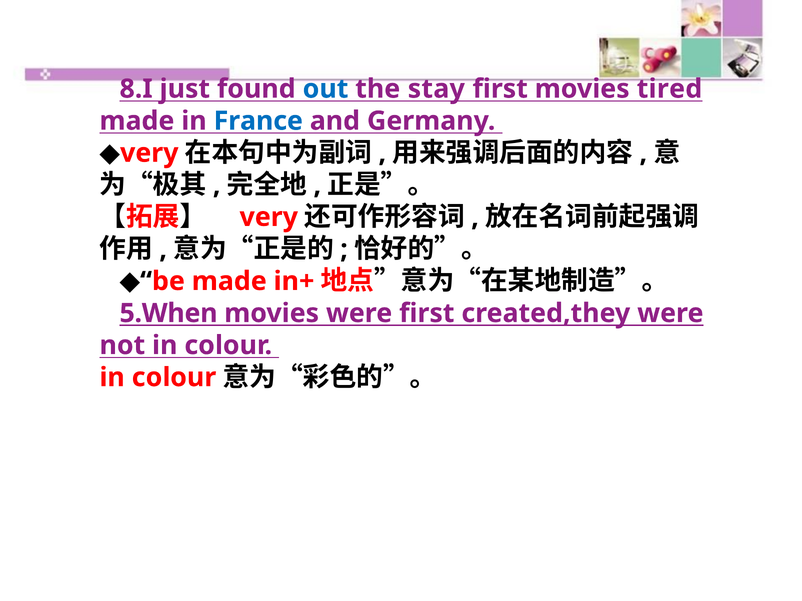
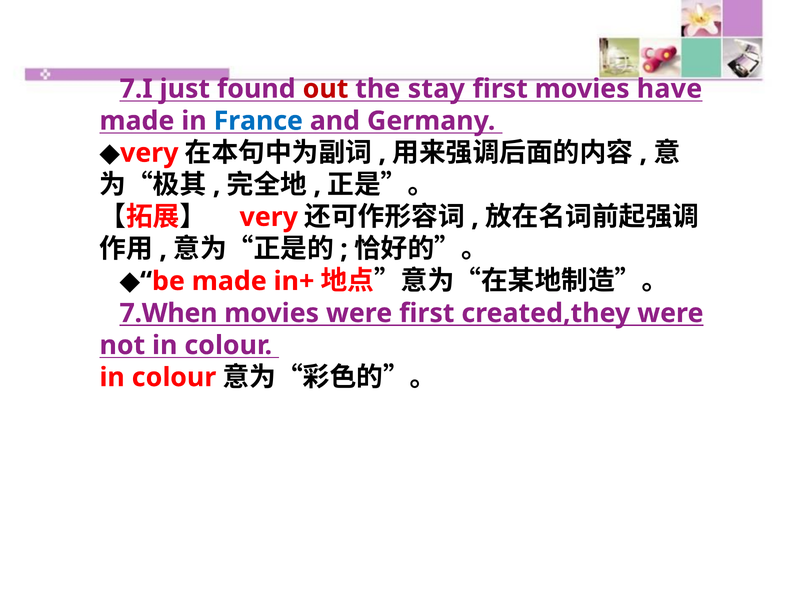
8.I: 8.I -> 7.I
out colour: blue -> red
tired: tired -> have
5.When: 5.When -> 7.When
